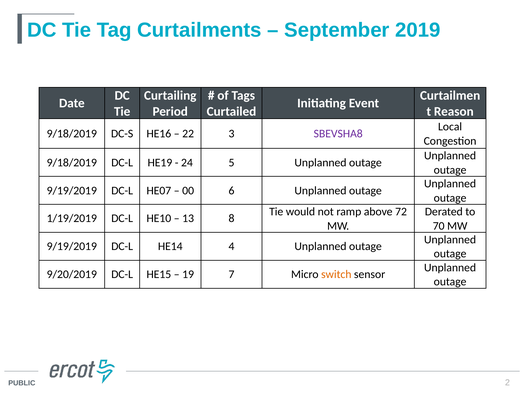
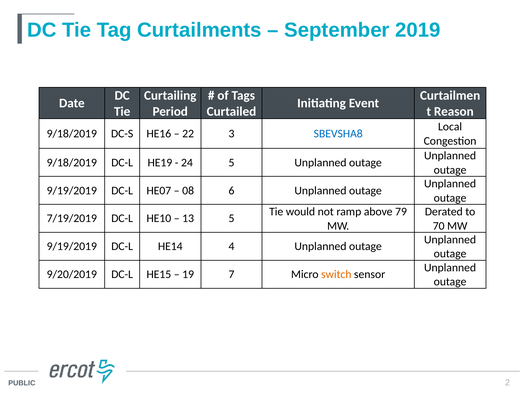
SBEVSHA8 colour: purple -> blue
00: 00 -> 08
72: 72 -> 79
1/19/2019: 1/19/2019 -> 7/19/2019
13 8: 8 -> 5
